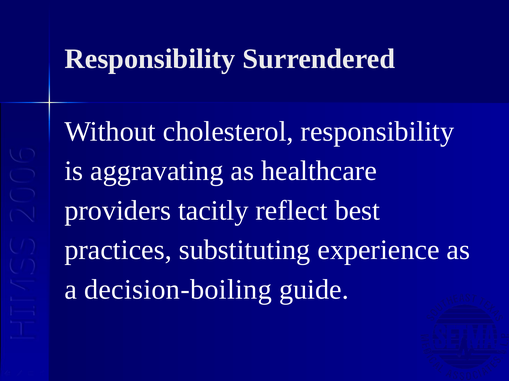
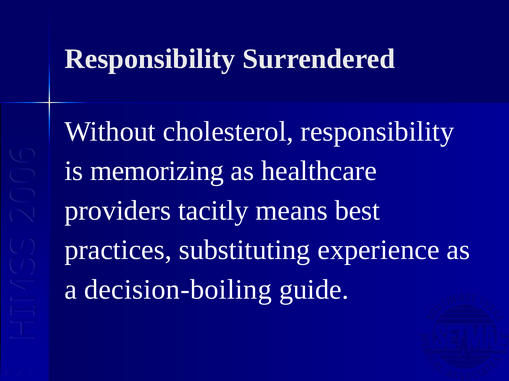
aggravating: aggravating -> memorizing
reflect: reflect -> means
